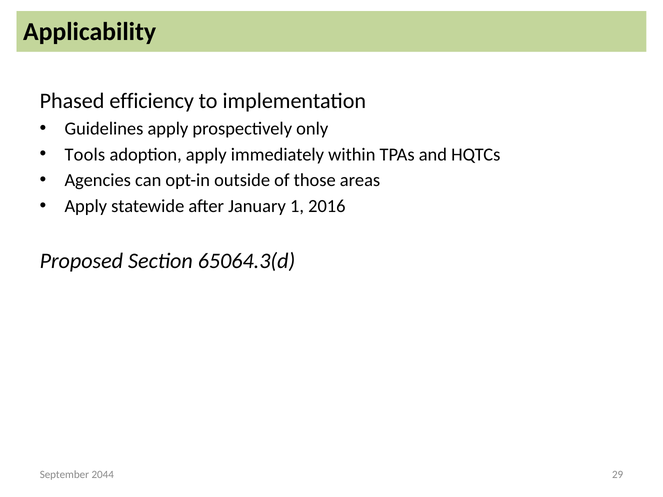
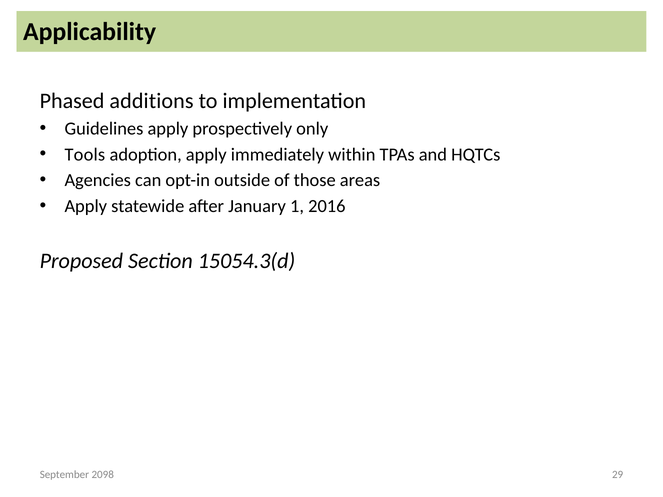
efficiency: efficiency -> additions
65064.3(d: 65064.3(d -> 15054.3(d
2044: 2044 -> 2098
